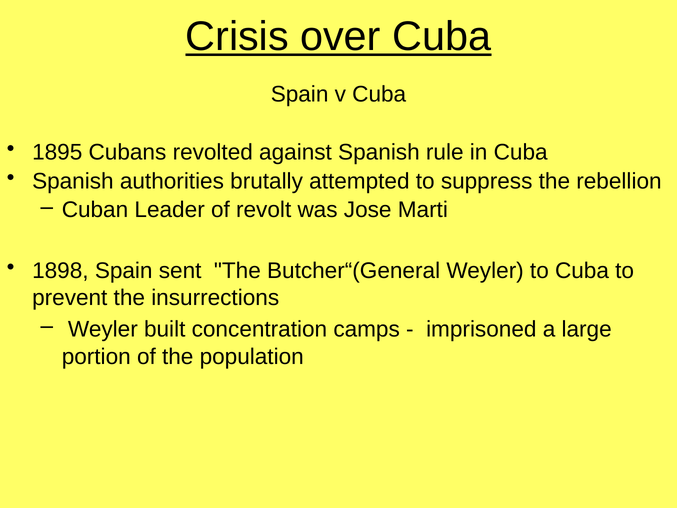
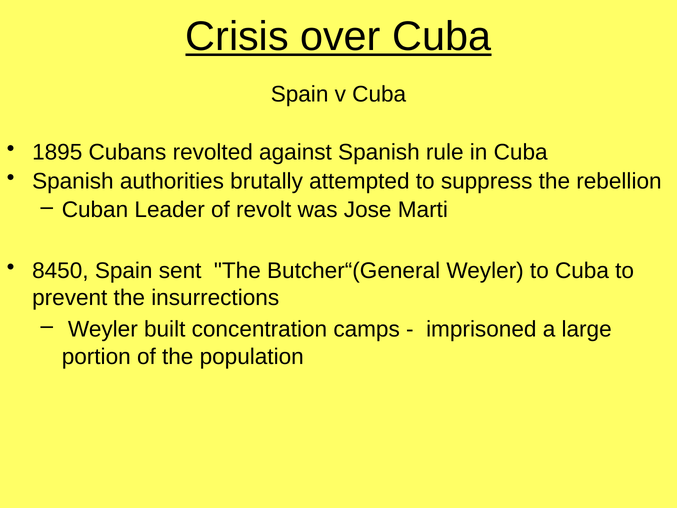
1898: 1898 -> 8450
